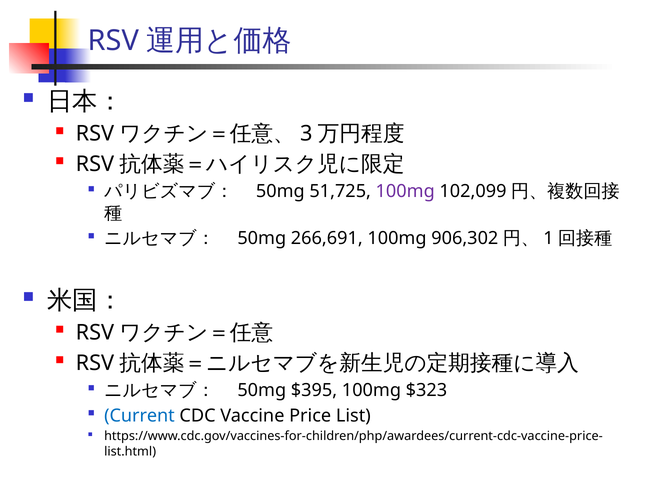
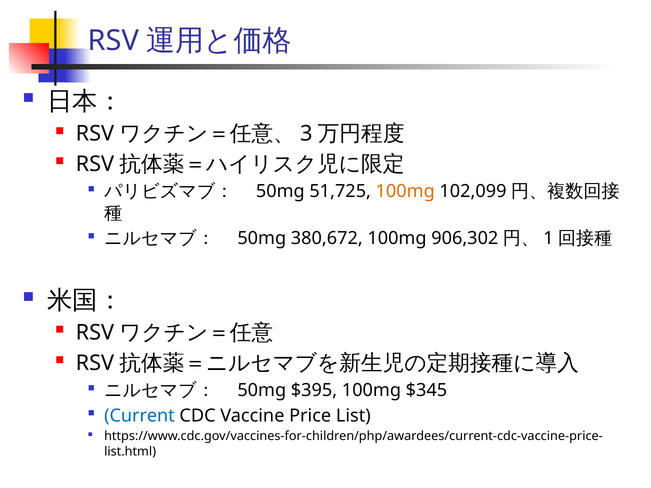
100mg at (405, 192) colour: purple -> orange
266,691: 266,691 -> 380,672
$323: $323 -> $345
